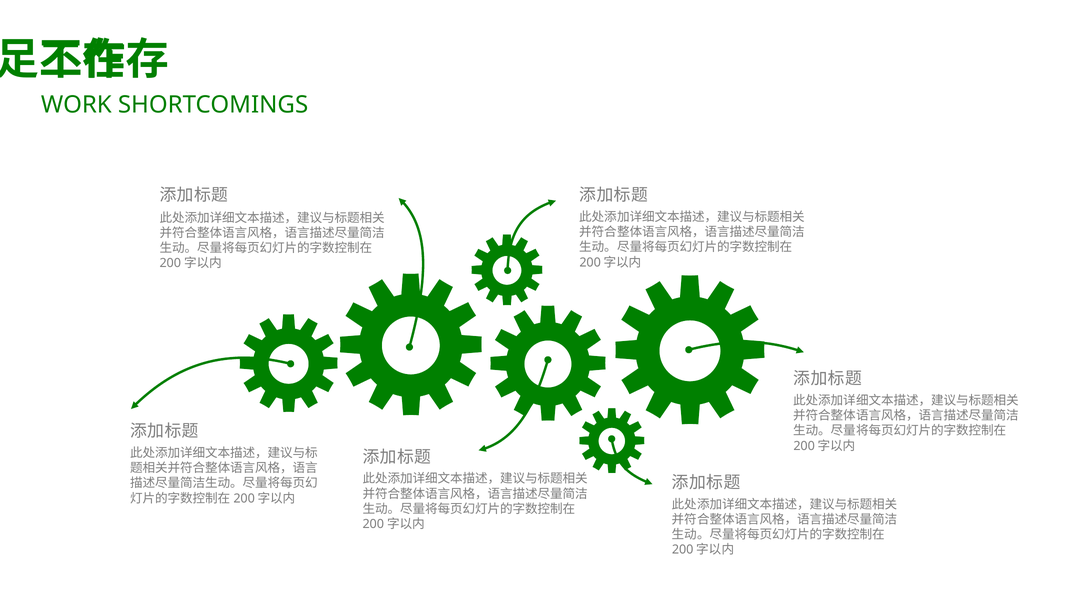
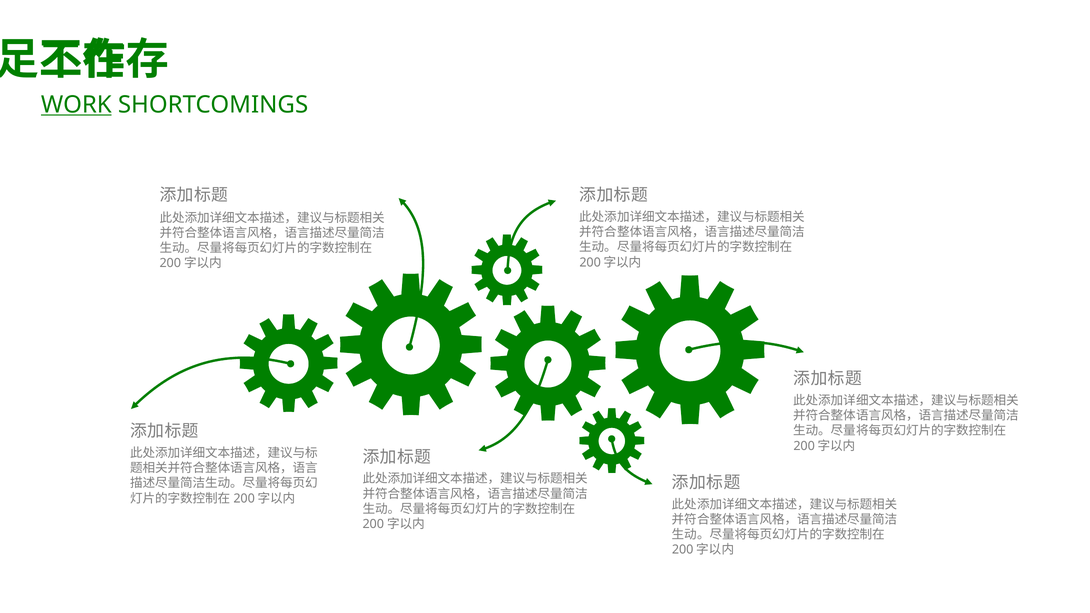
WORK underline: none -> present
